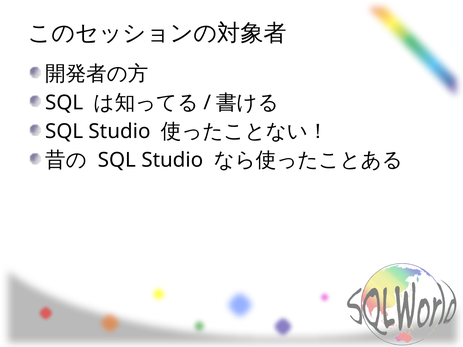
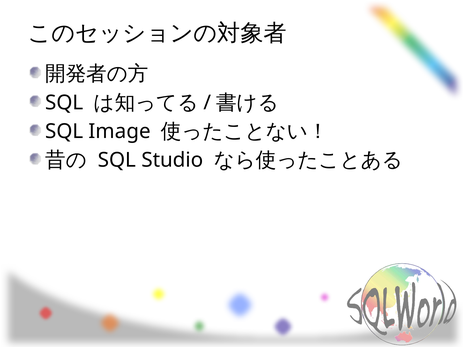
Studio at (120, 131): Studio -> Image
